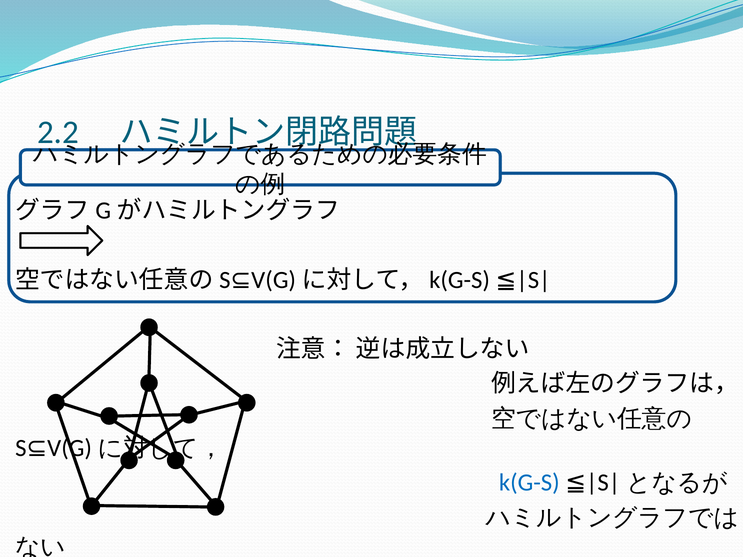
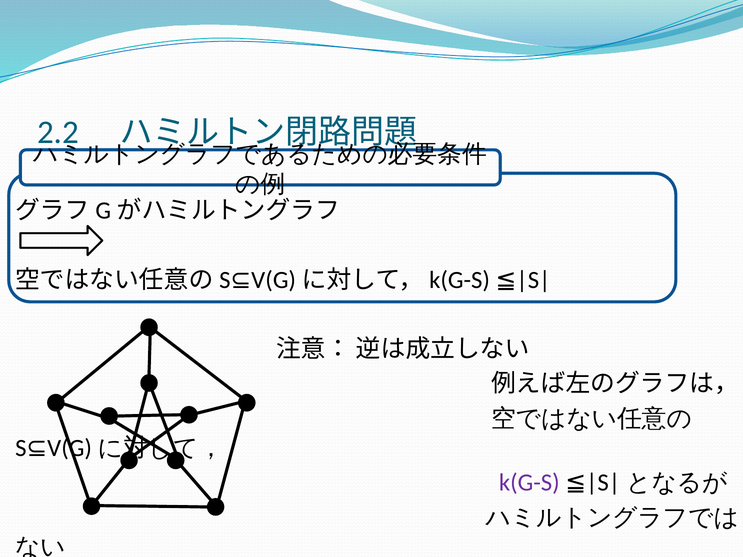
k(G-S colour: blue -> purple
